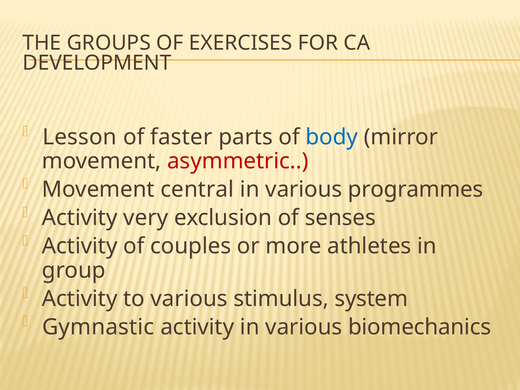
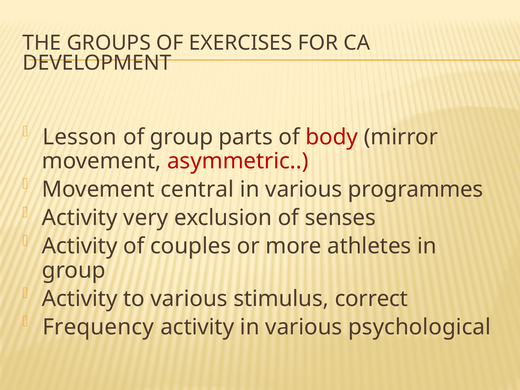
of faster: faster -> group
body colour: blue -> red
system: system -> correct
Gymnastic: Gymnastic -> Frequency
biomechanics: biomechanics -> psychological
